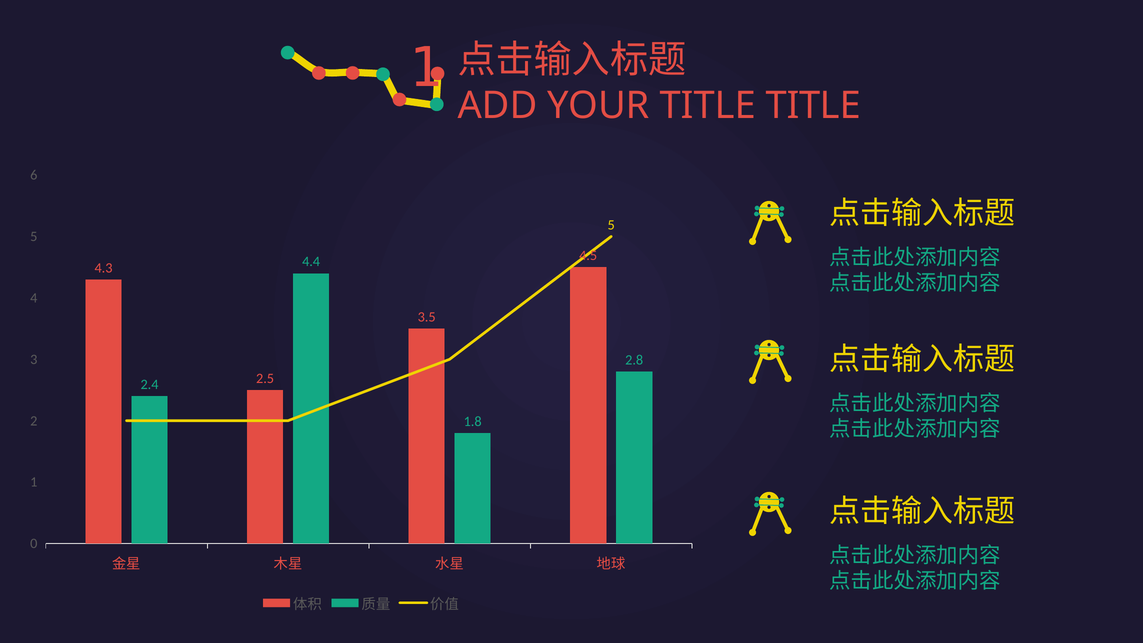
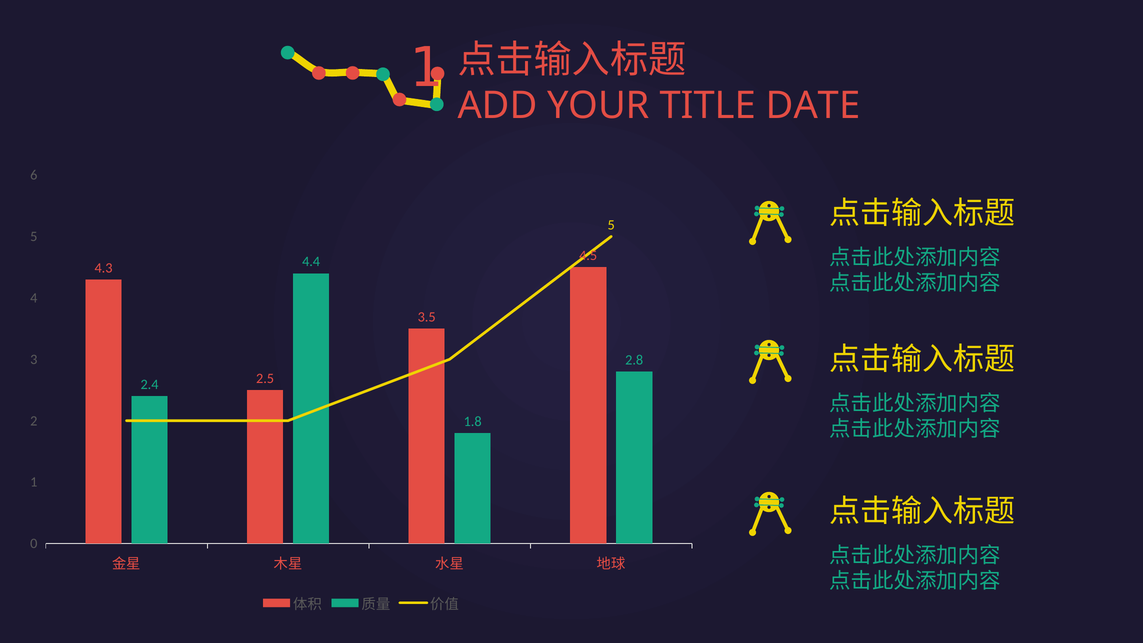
TITLE TITLE: TITLE -> DATE
